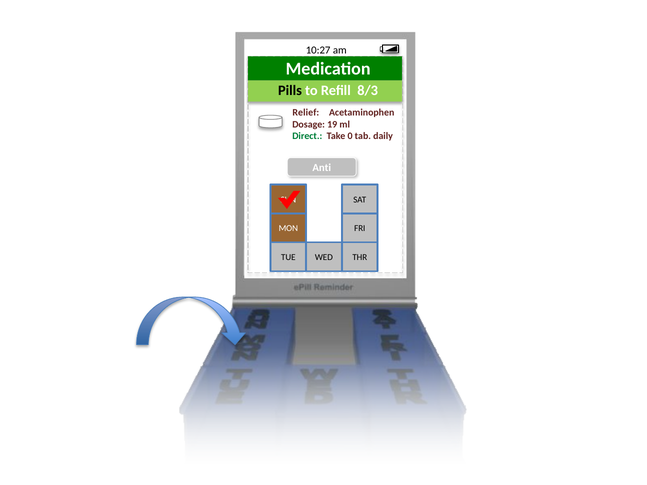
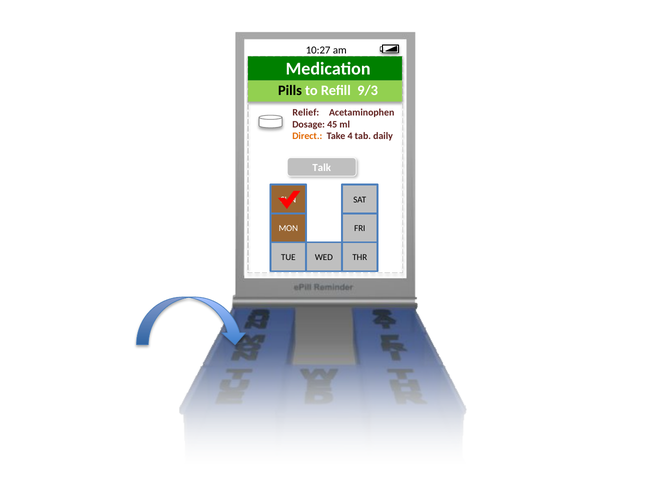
8/3: 8/3 -> 9/3
19: 19 -> 45
Direct colour: green -> orange
0: 0 -> 4
Anti: Anti -> Talk
